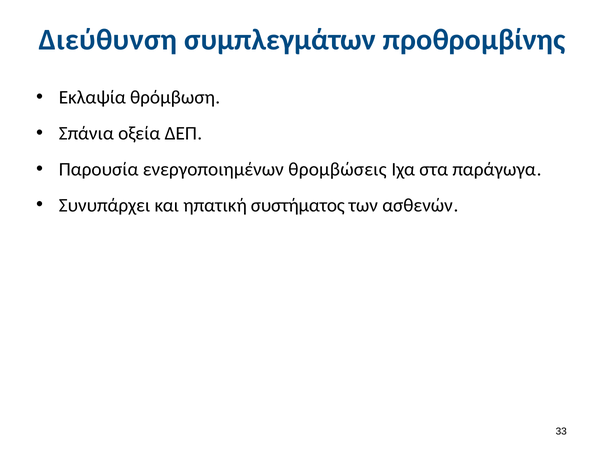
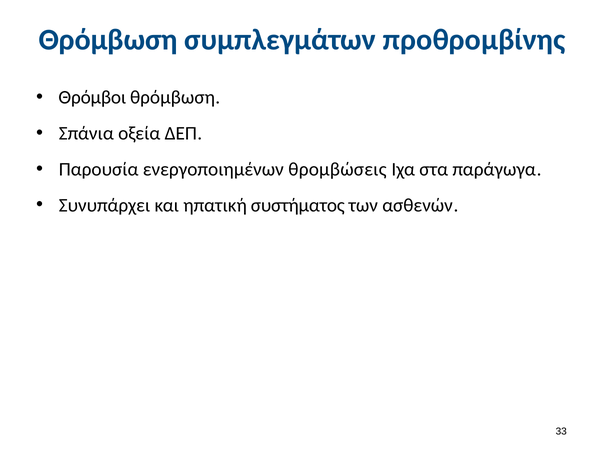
Διεύθυνση at (108, 40): Διεύθυνση -> Θρόμβωση
Εκλαψία: Εκλαψία -> Θρόμβοι
